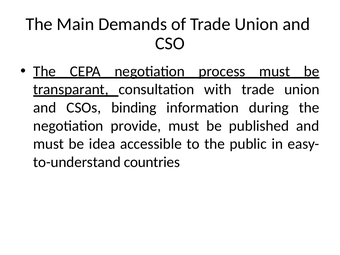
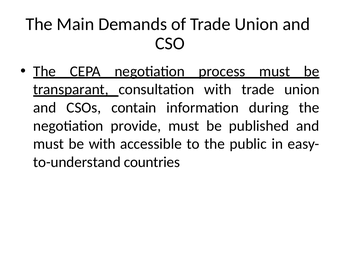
binding: binding -> contain
be idea: idea -> with
